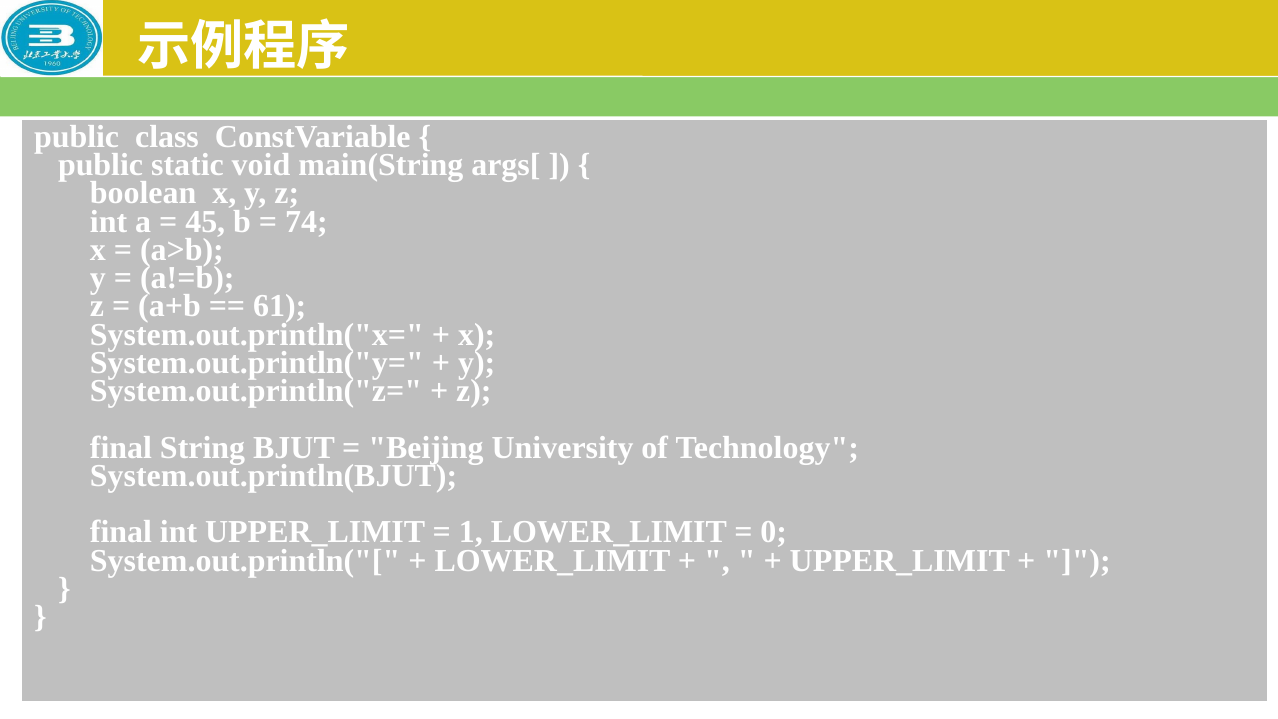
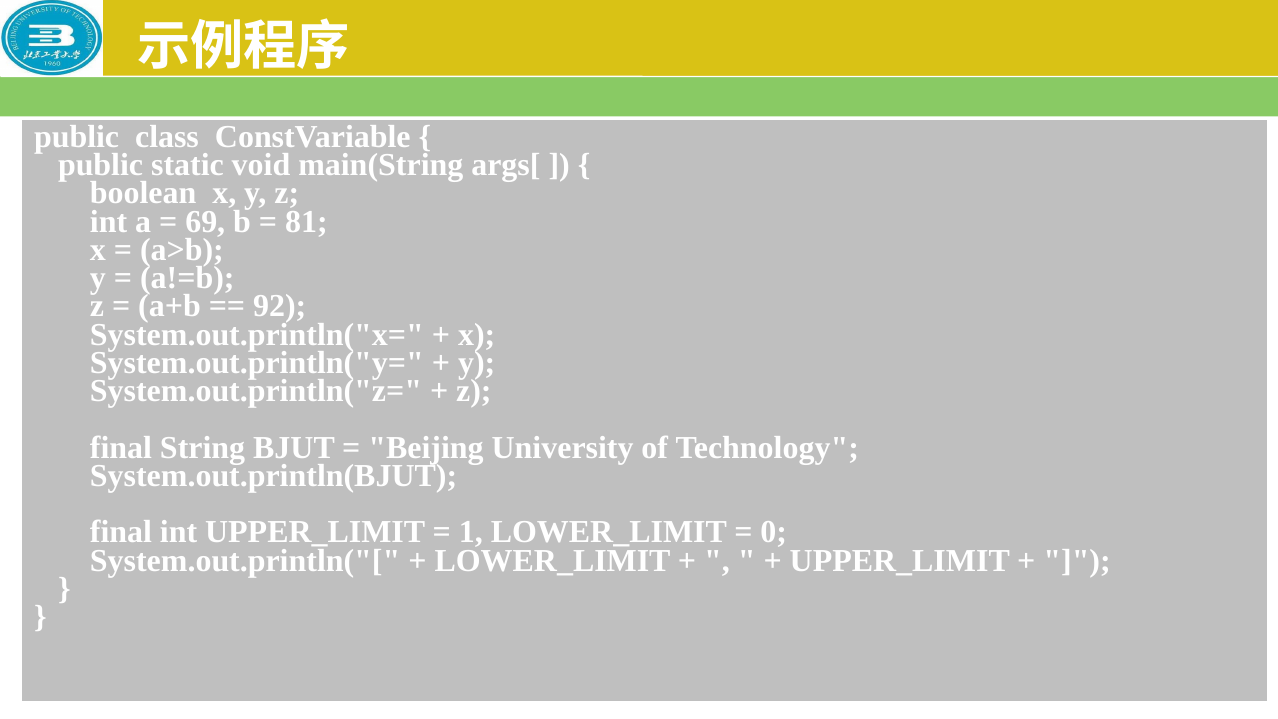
45: 45 -> 69
74: 74 -> 81
61: 61 -> 92
